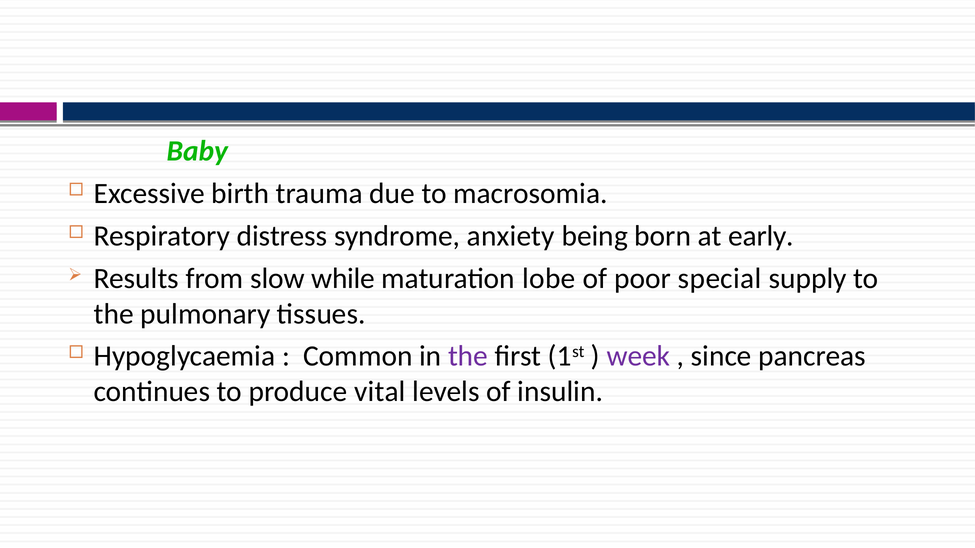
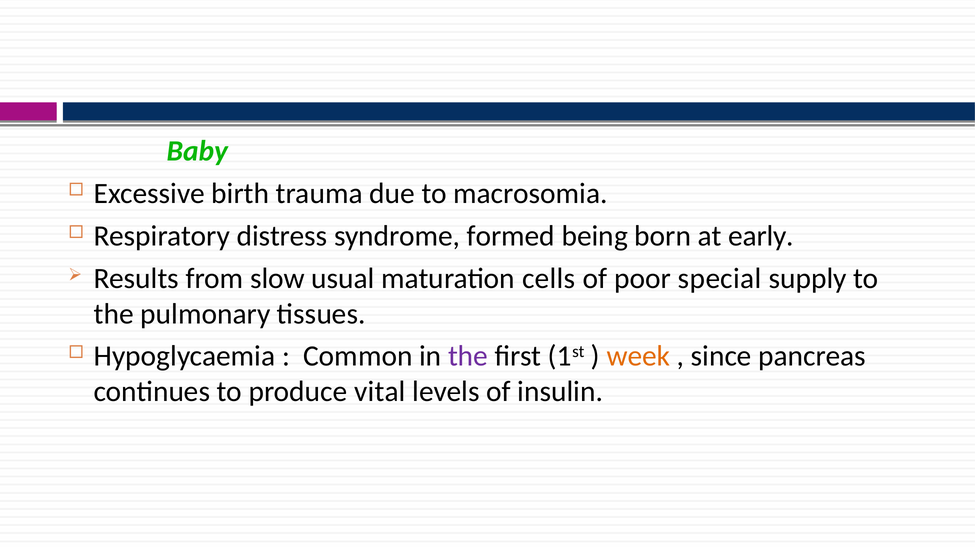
anxiety: anxiety -> formed
while: while -> usual
lobe: lobe -> cells
week colour: purple -> orange
